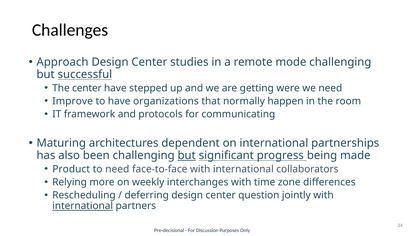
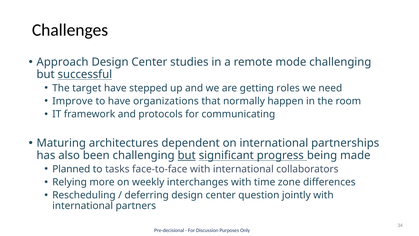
The center: center -> target
were: were -> roles
Product: Product -> Planned
to need: need -> tasks
international at (83, 206) underline: present -> none
